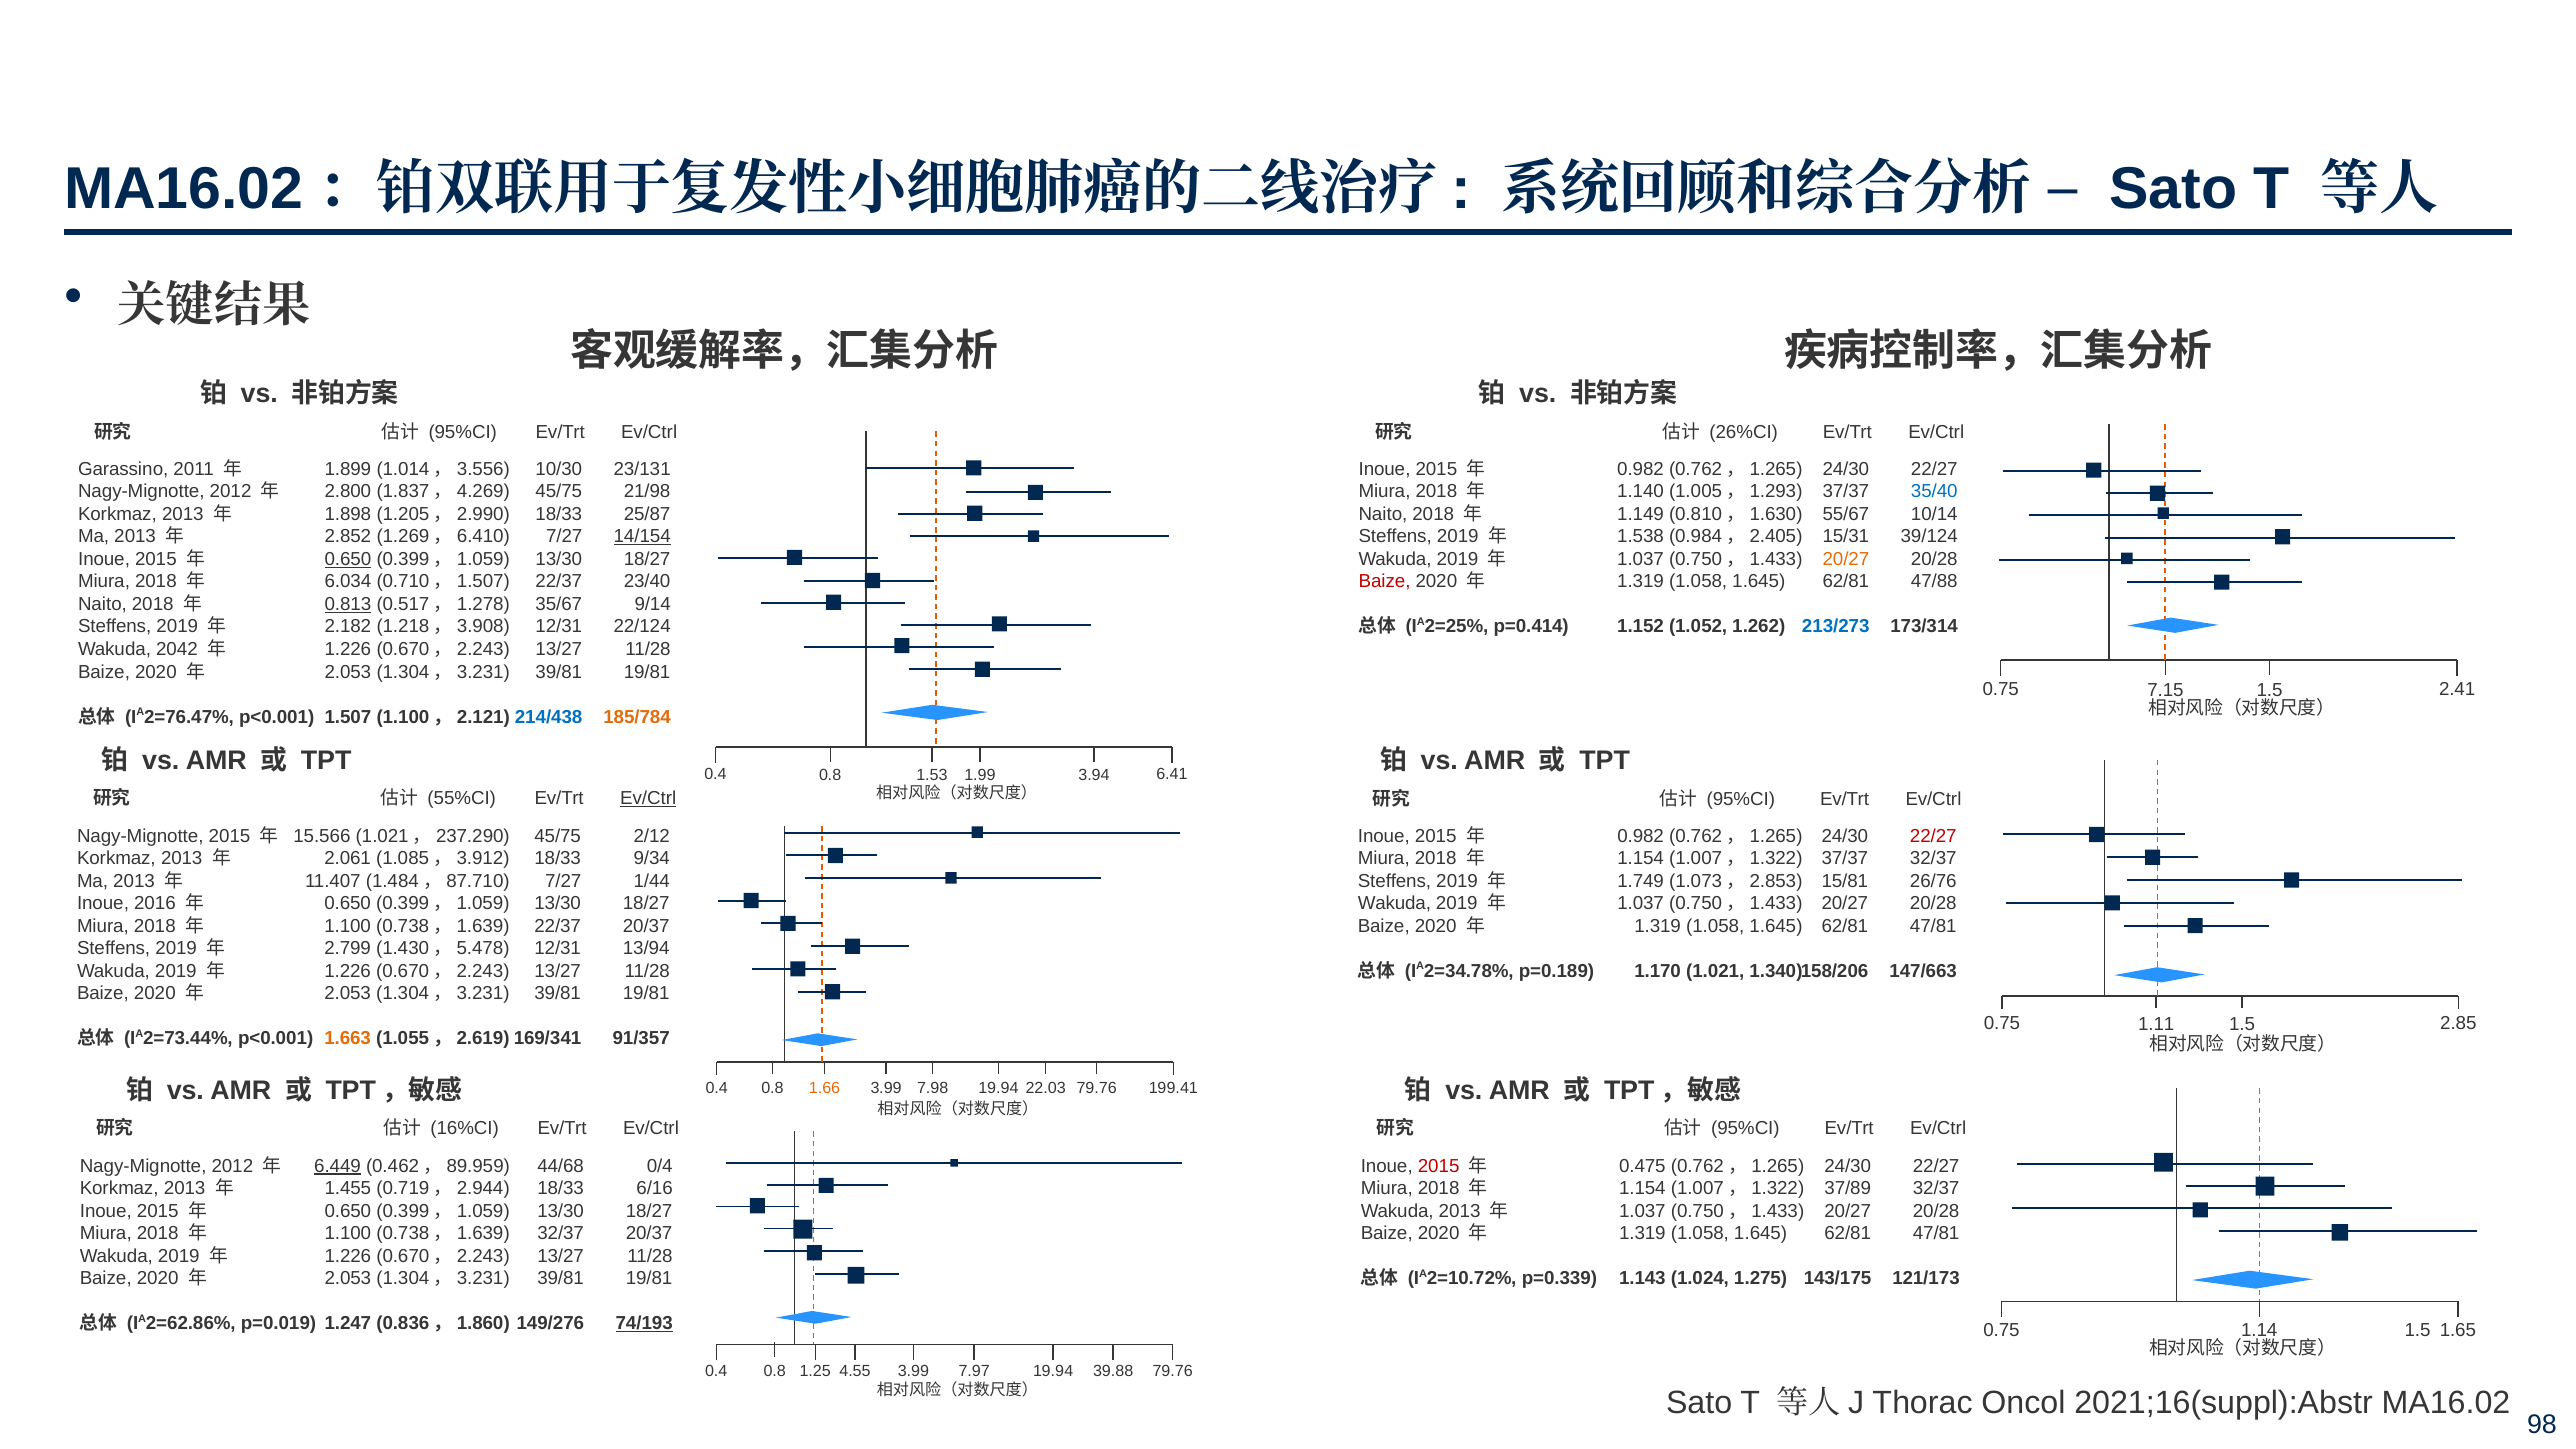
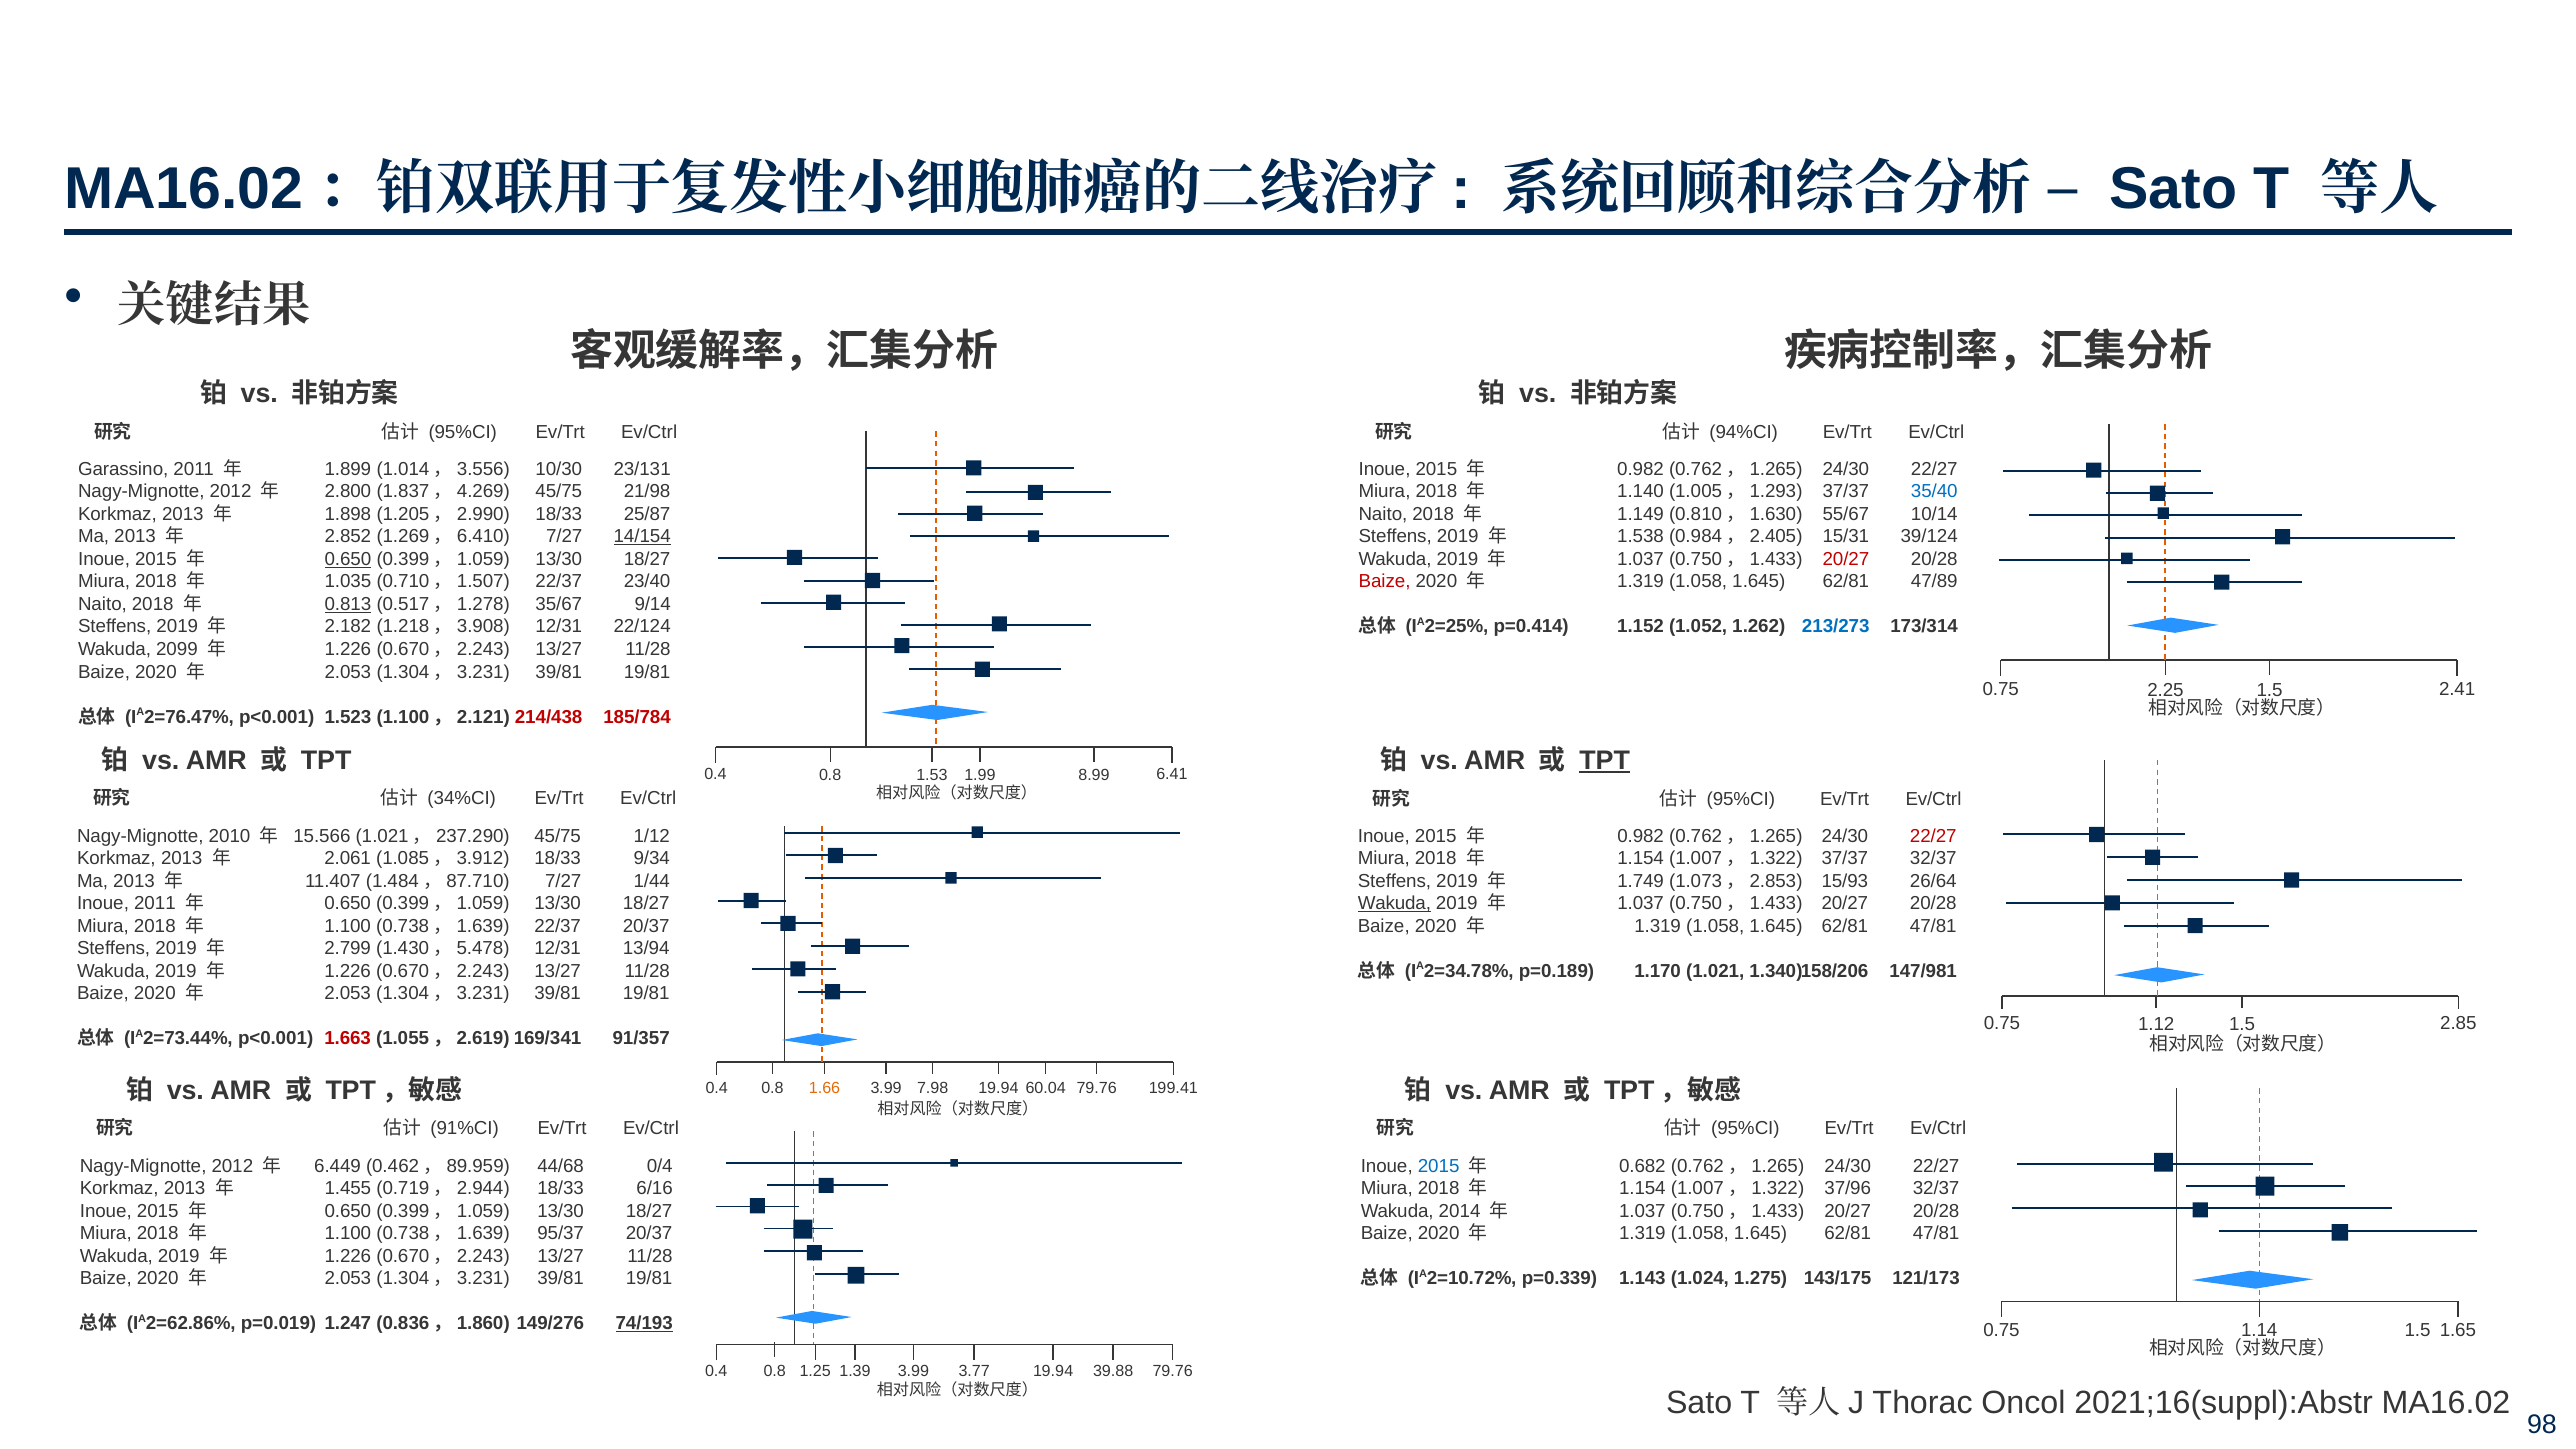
26%CI: 26%CI -> 94%CI
20/27 at (1846, 559) colour: orange -> red
6.034: 6.034 -> 1.035
47/88: 47/88 -> 47/89
2042: 2042 -> 2099
7.15: 7.15 -> 2.25
1.507: 1.507 -> 1.523
214/438 colour: blue -> red
185/784 colour: orange -> red
TPT at (1605, 760) underline: none -> present
3.94: 3.94 -> 8.99
55%CI: 55%CI -> 34%CI
Ev/Ctrl at (648, 799) underline: present -> none
Nagy-Mignotte 2015: 2015 -> 2010
2/12: 2/12 -> 1/12
15/81: 15/81 -> 15/93
26/76: 26/76 -> 26/64
Inoue 2016: 2016 -> 2011
Wakuda at (1394, 903) underline: none -> present
147/663: 147/663 -> 147/981
1.11: 1.11 -> 1.12
1.663 colour: orange -> red
22.03: 22.03 -> 60.04
16%CI: 16%CI -> 91%CI
6.449 underline: present -> none
2015 at (1439, 1166) colour: red -> blue
0.475: 0.475 -> 0.682
37/89: 37/89 -> 37/96
Wakuda 2013: 2013 -> 2014
32/37 at (561, 1233): 32/37 -> 95/37
4.55: 4.55 -> 1.39
7.97: 7.97 -> 3.77
